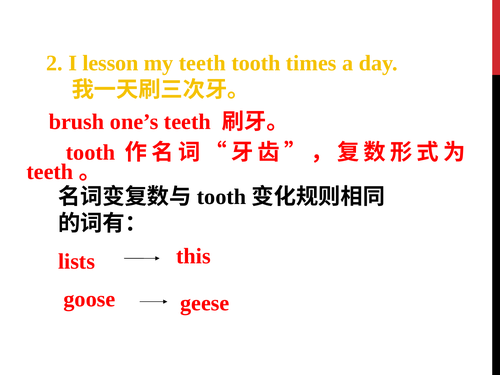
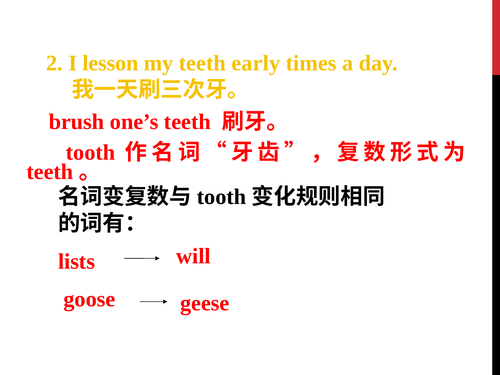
teeth tooth: tooth -> early
this: this -> will
